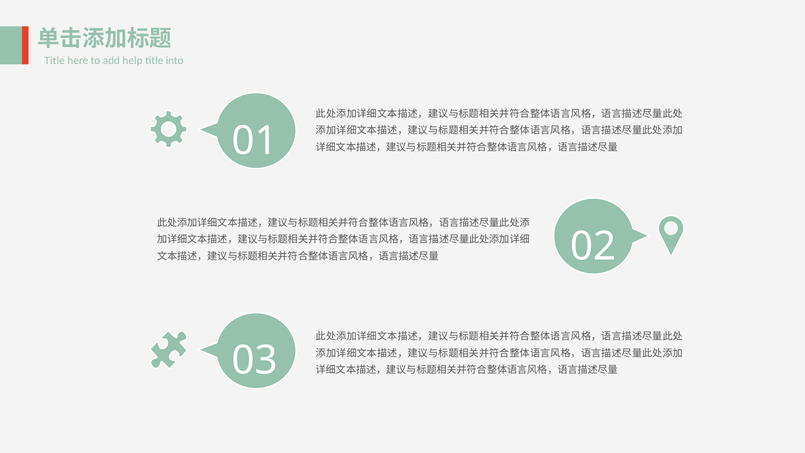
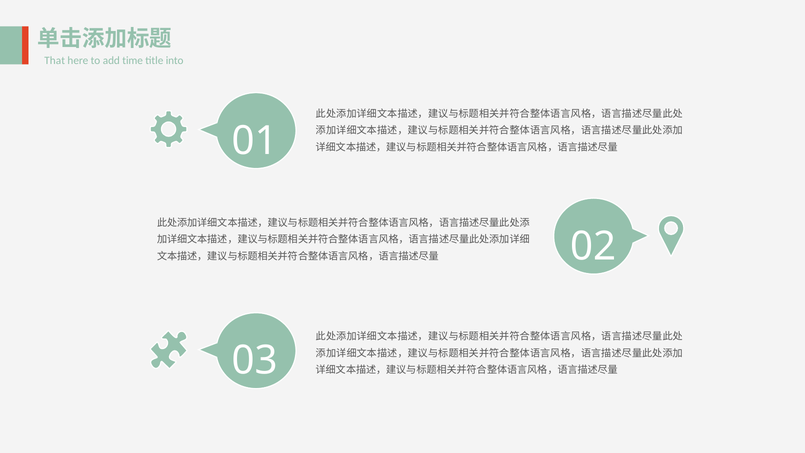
Title at (55, 60): Title -> That
help: help -> time
